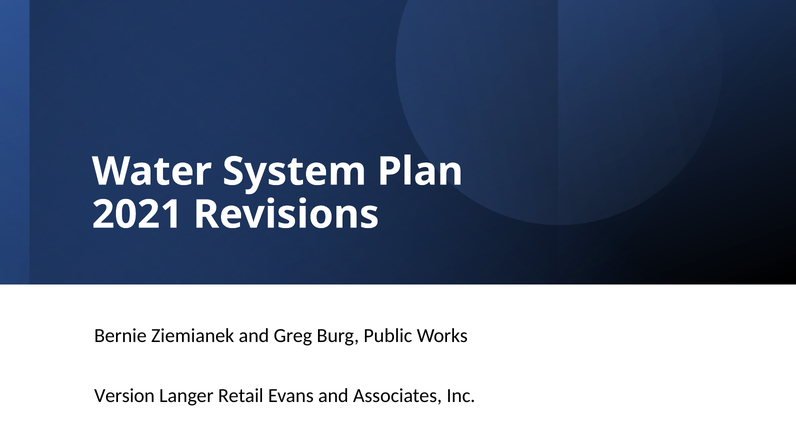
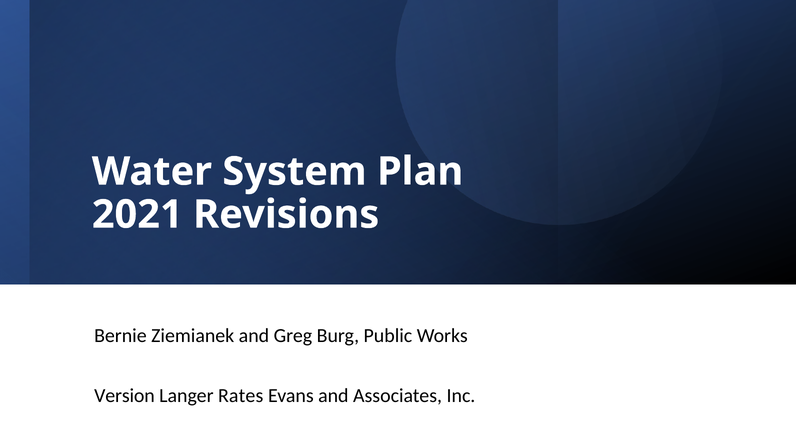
Retail: Retail -> Rates
